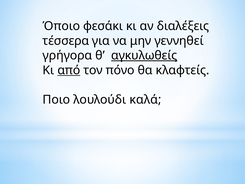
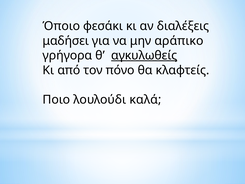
τέσσερα: τέσσερα -> μαδήσει
γεννηθεί: γεννηθεί -> αράπικο
από underline: present -> none
